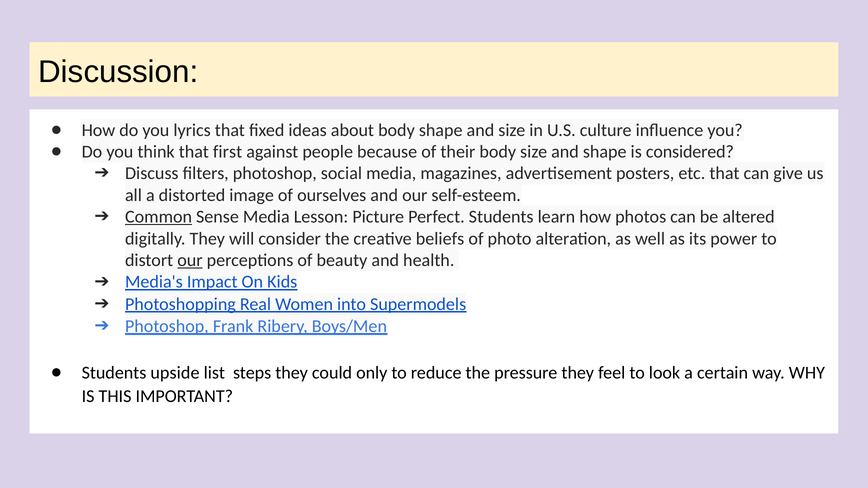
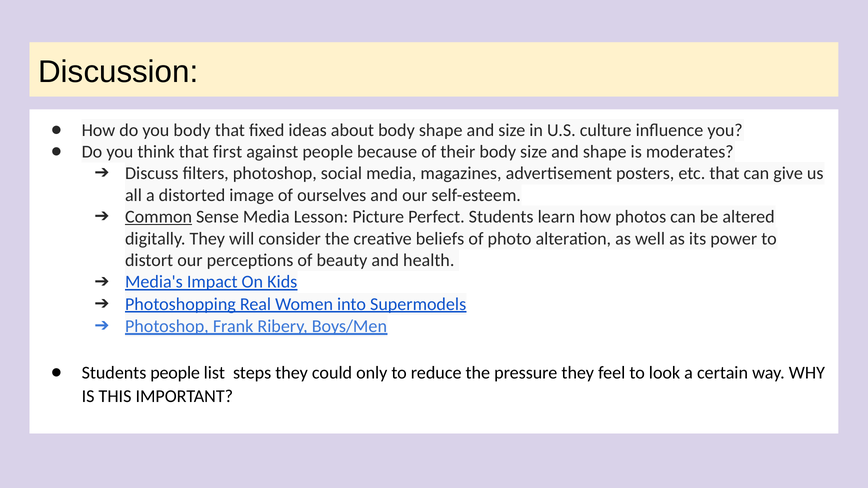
you lyrics: lyrics -> body
considered: considered -> moderates
our at (190, 260) underline: present -> none
Students upside: upside -> people
